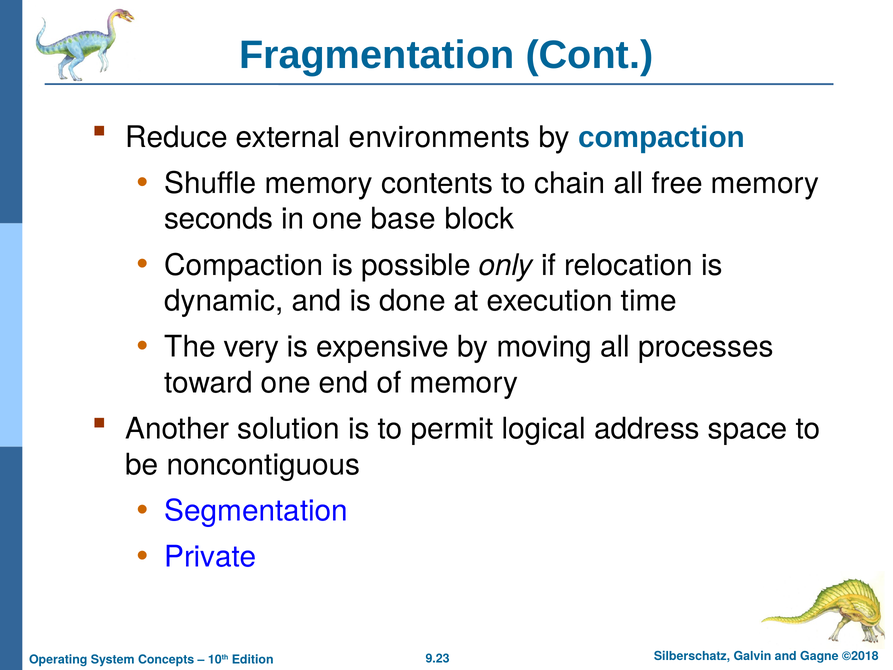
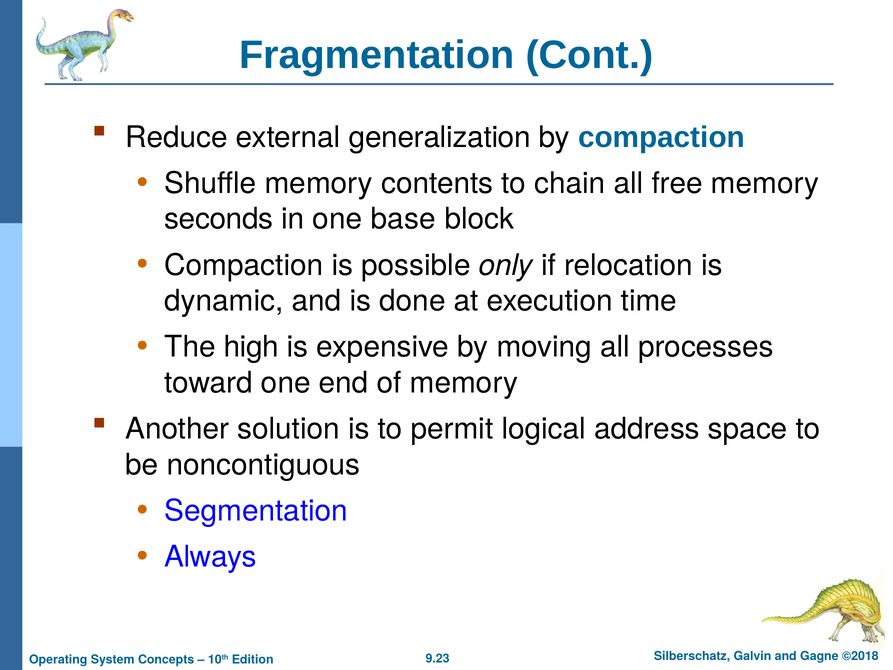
environments: environments -> generalization
very: very -> high
Private: Private -> Always
